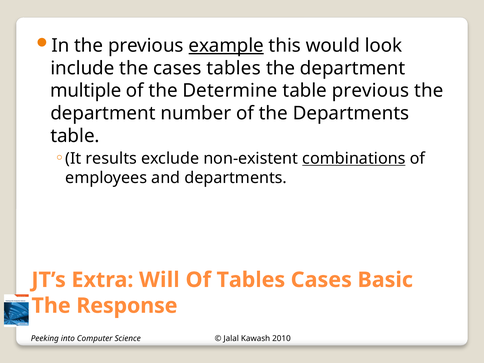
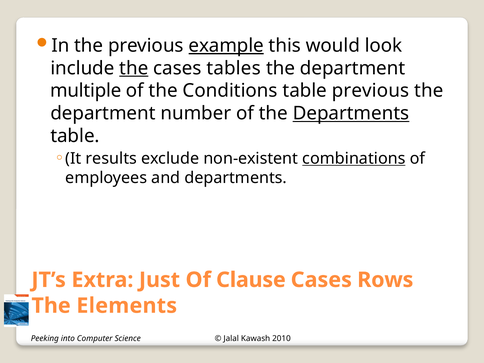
the at (134, 68) underline: none -> present
Determine: Determine -> Conditions
Departments at (351, 113) underline: none -> present
Will: Will -> Just
Of Tables: Tables -> Clause
Basic: Basic -> Rows
Response: Response -> Elements
